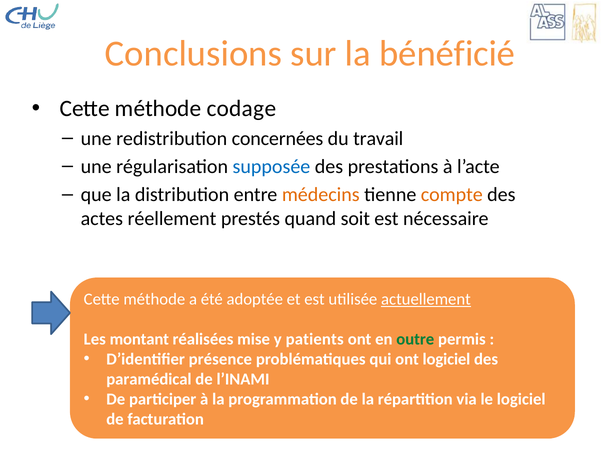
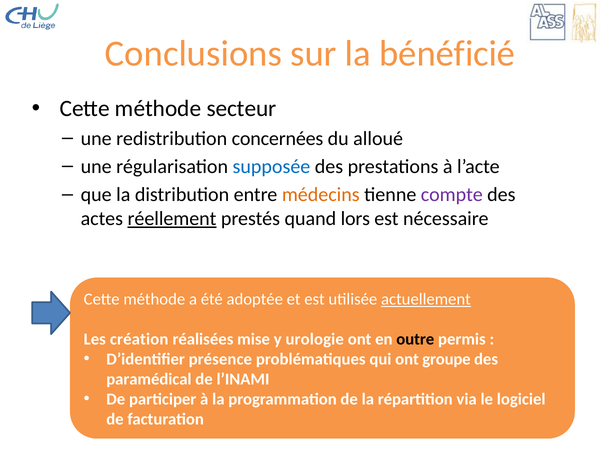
codage: codage -> secteur
travail: travail -> alloué
compte colour: orange -> purple
réellement underline: none -> present
soit: soit -> lors
montant: montant -> création
patients: patients -> urologie
outre colour: green -> black
ont logiciel: logiciel -> groupe
